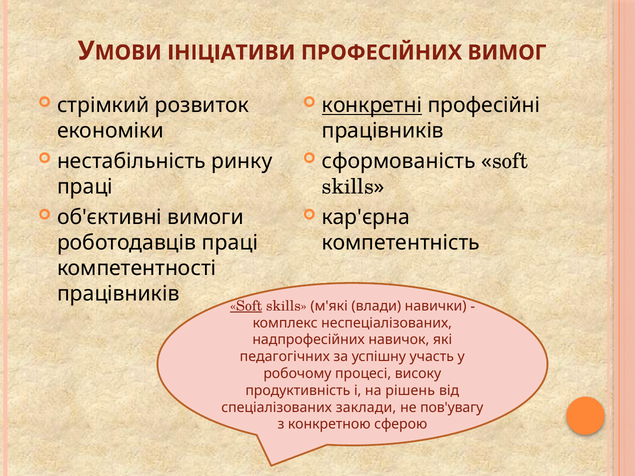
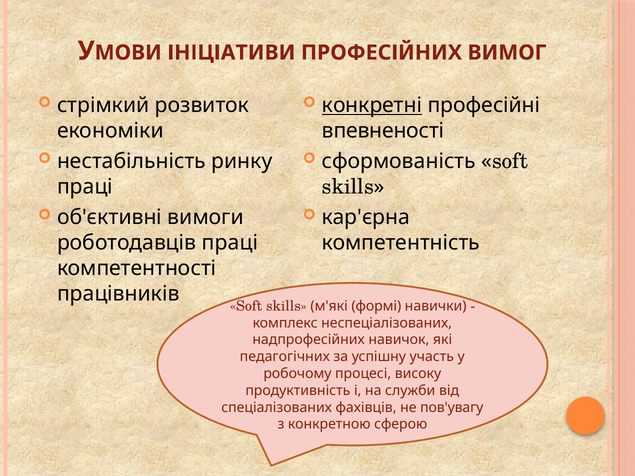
працівників at (383, 131): працівників -> впевненості
Soft at (246, 306) underline: present -> none
влади: влади -> формі
рішень: рішень -> служби
заклади: заклади -> фахівців
